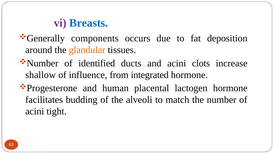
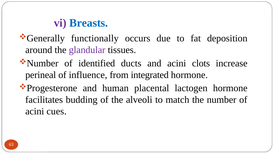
components: components -> functionally
glandular colour: orange -> purple
shallow: shallow -> perineal
tight: tight -> cues
